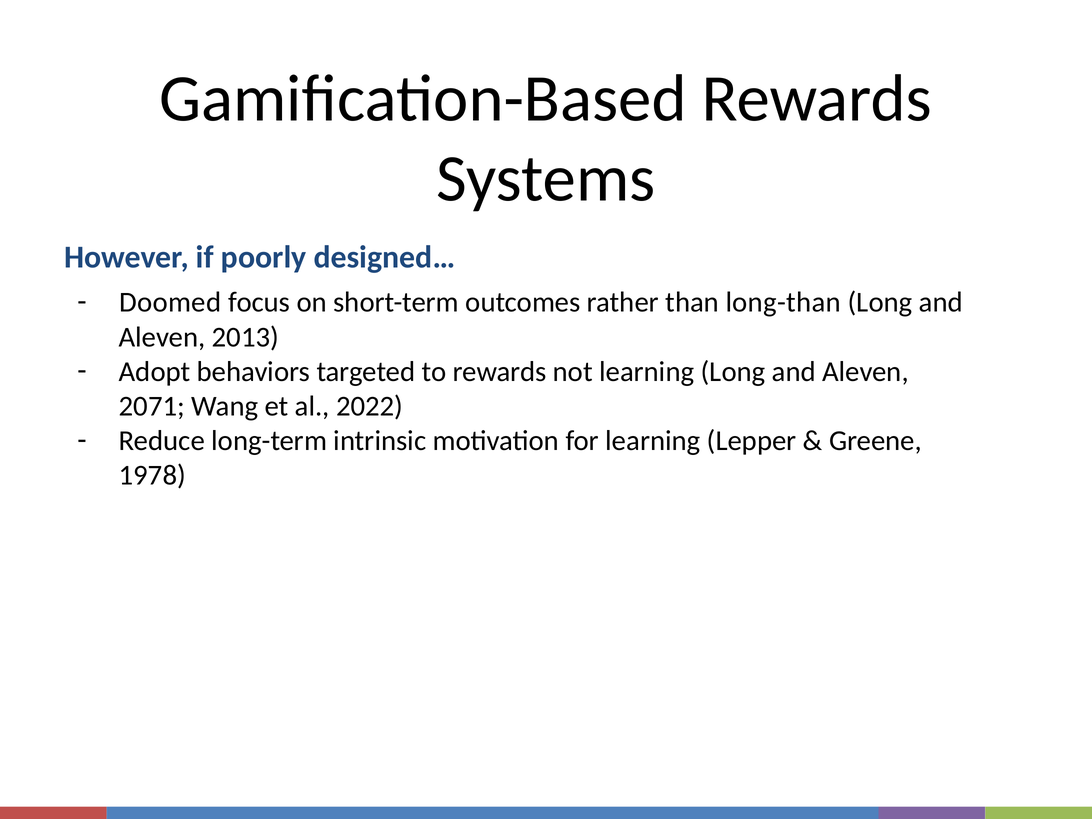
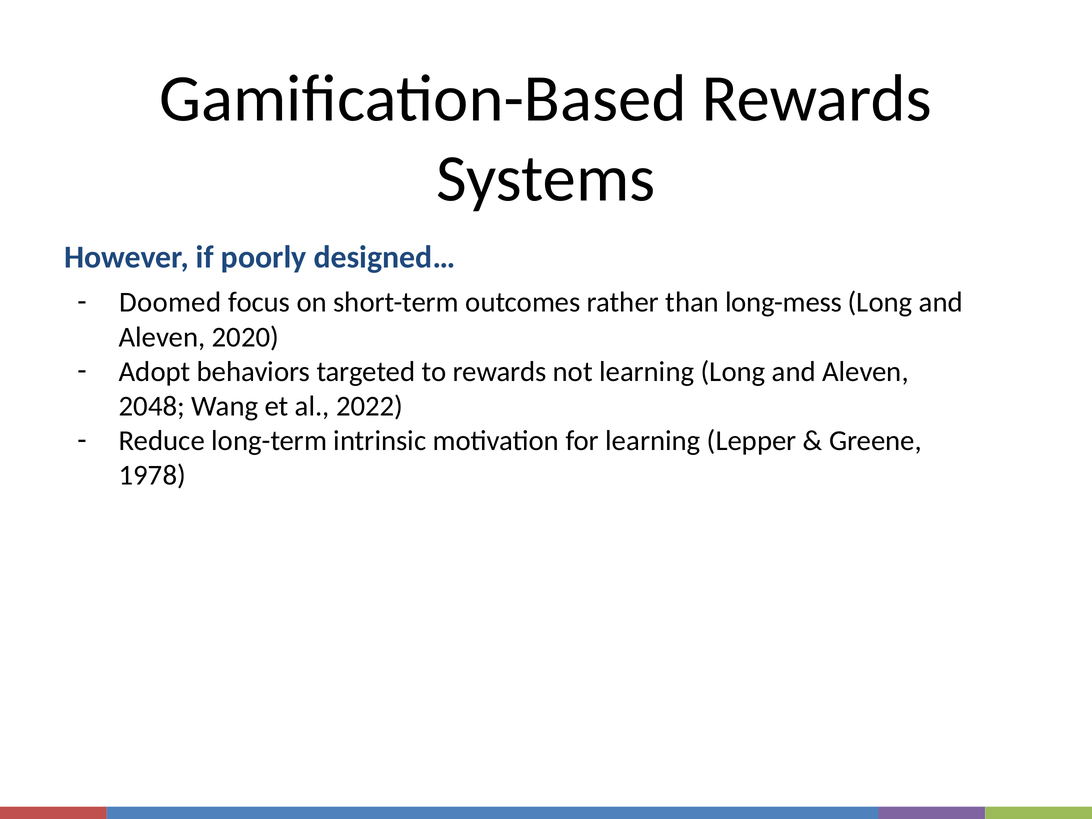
long-than: long-than -> long-mess
2013: 2013 -> 2020
2071: 2071 -> 2048
